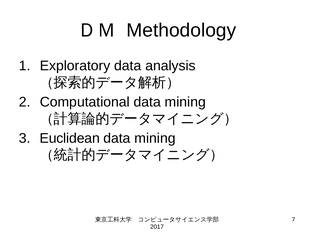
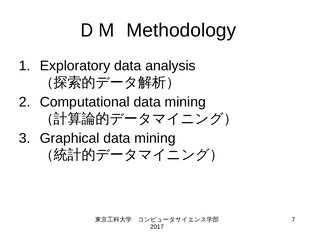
Euclidean: Euclidean -> Graphical
